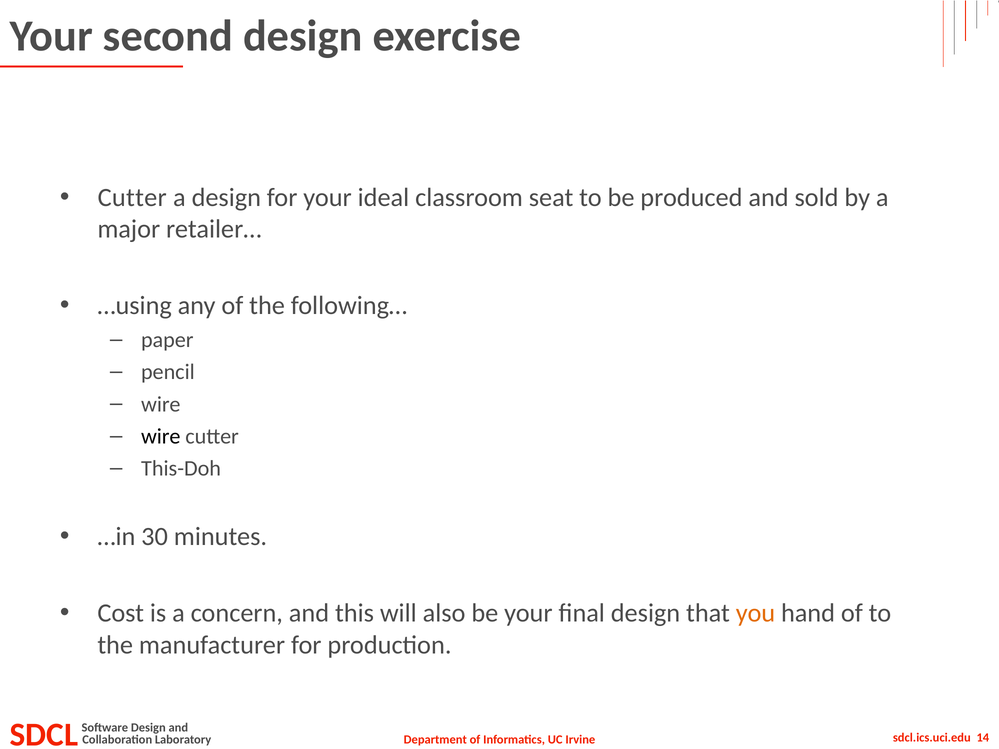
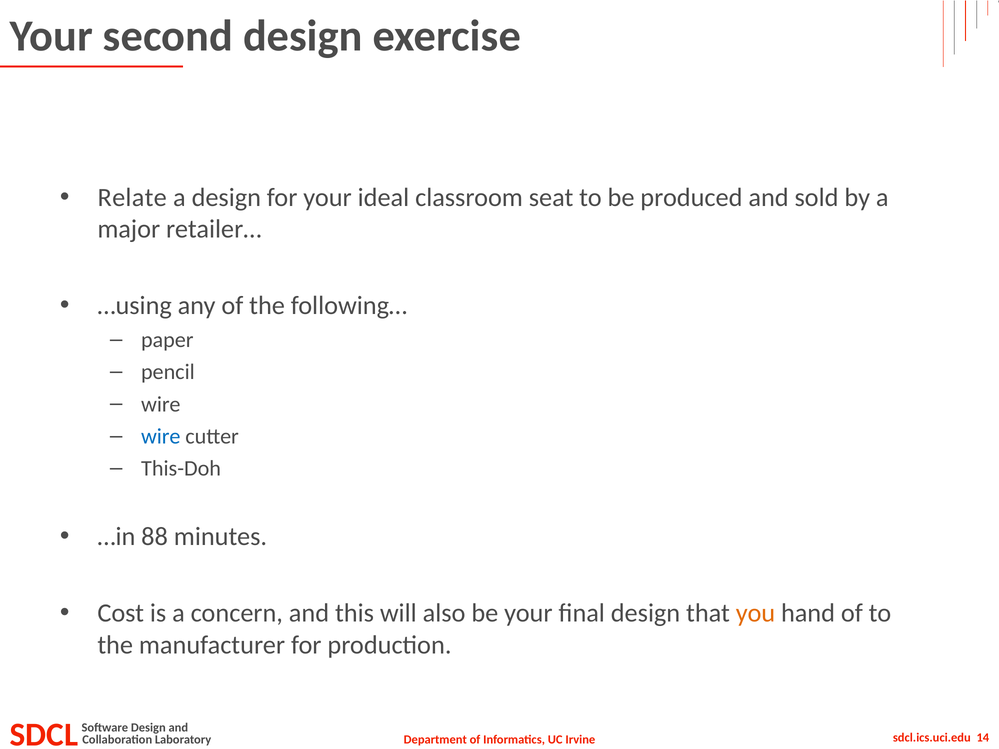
Cutter at (132, 197): Cutter -> Relate
wire at (161, 437) colour: black -> blue
30: 30 -> 88
